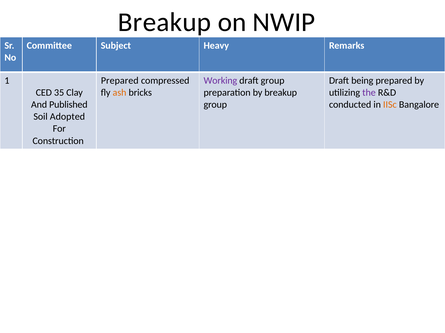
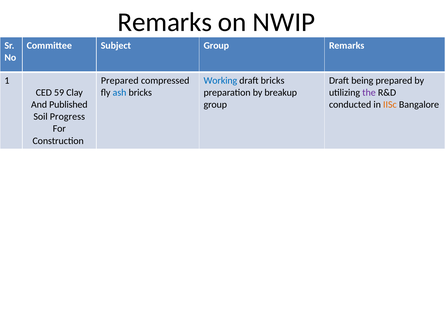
Breakup at (165, 22): Breakup -> Remarks
Subject Heavy: Heavy -> Group
Working colour: purple -> blue
draft group: group -> bricks
35: 35 -> 59
ash colour: orange -> blue
Adopted: Adopted -> Progress
